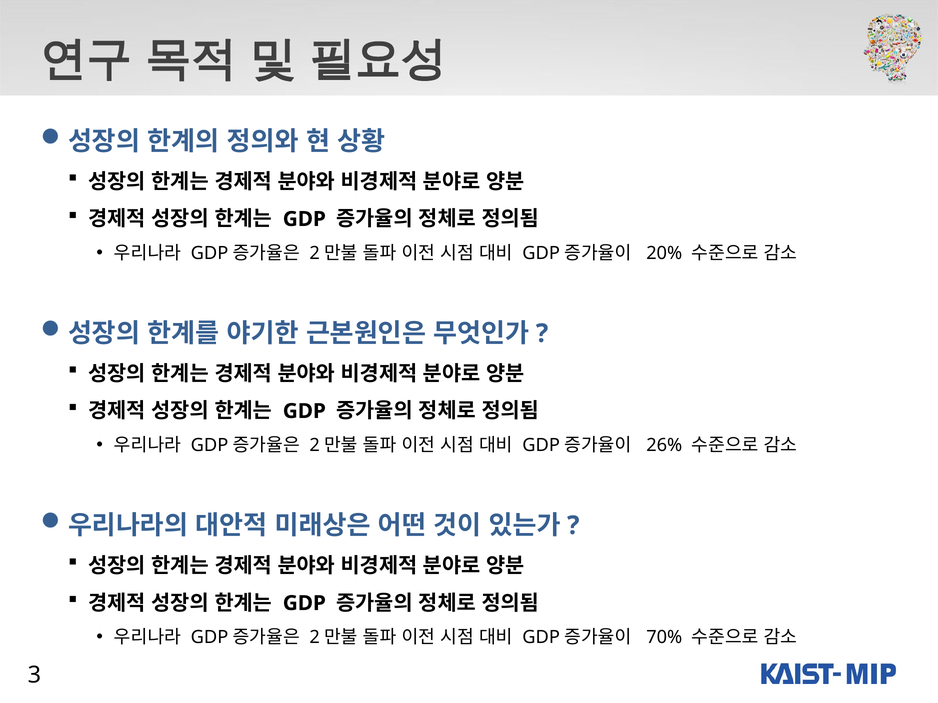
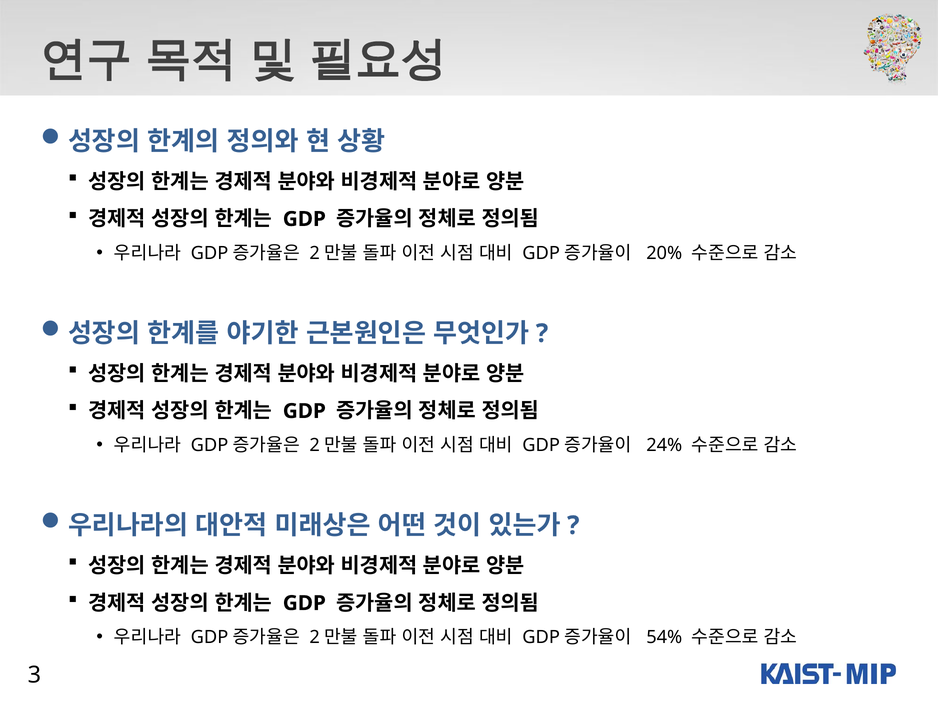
26%: 26% -> 24%
70%: 70% -> 54%
